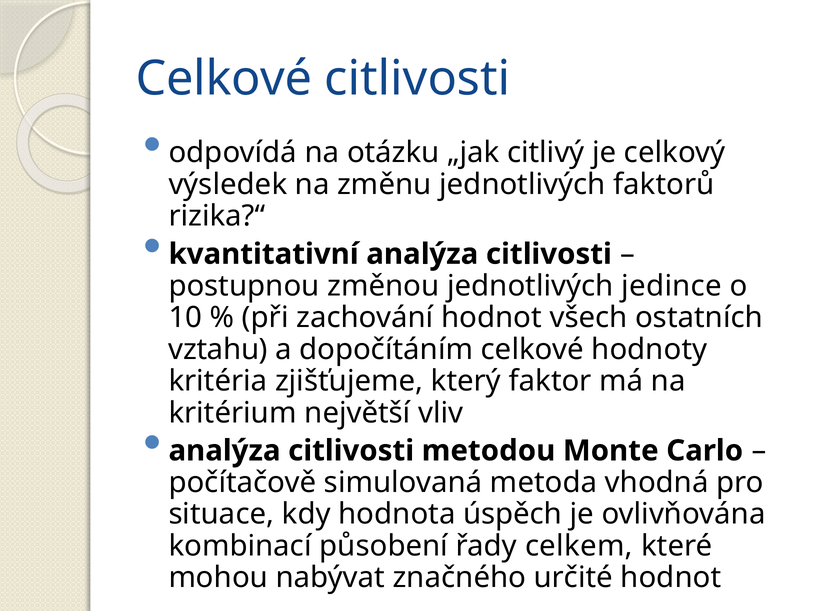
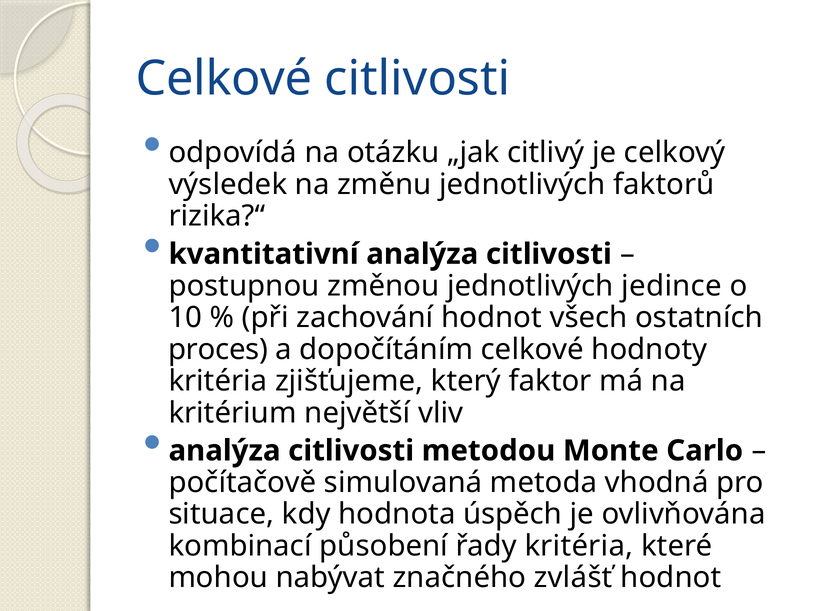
vztahu: vztahu -> proces
řady celkem: celkem -> kritéria
určité: určité -> zvlášť
